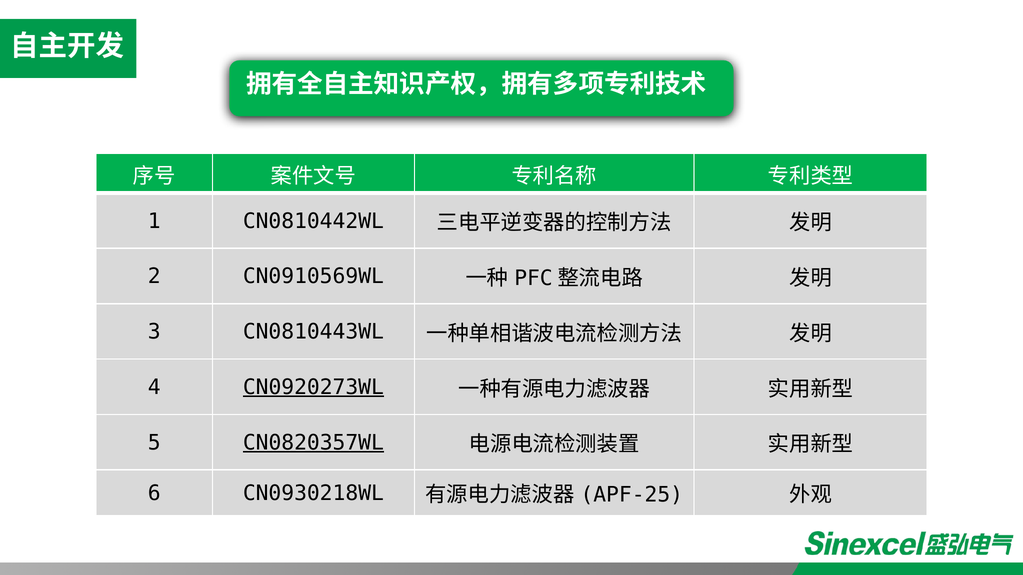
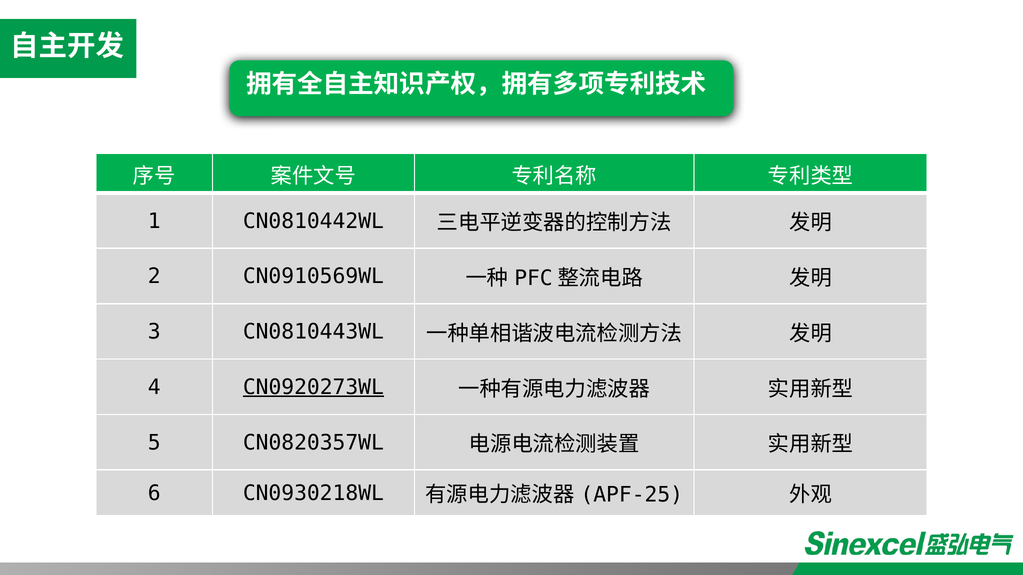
CN0820357WL underline: present -> none
